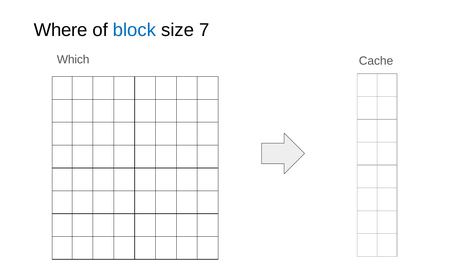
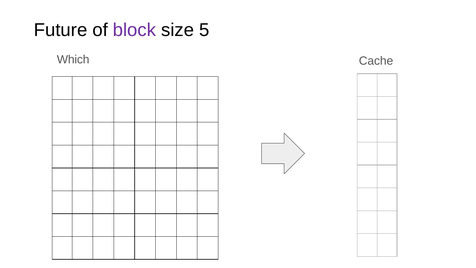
Where: Where -> Future
block colour: blue -> purple
7: 7 -> 5
